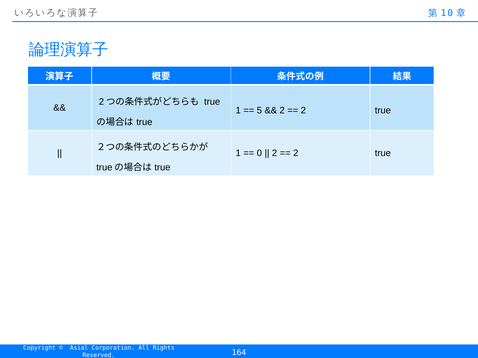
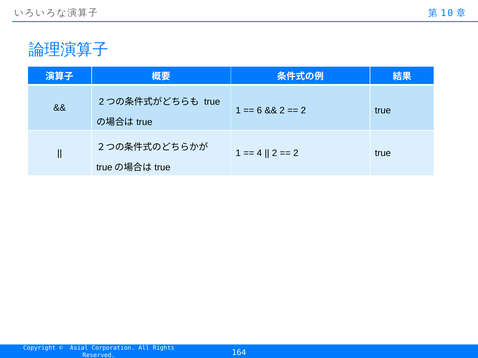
5: 5 -> 6
0: 0 -> 4
